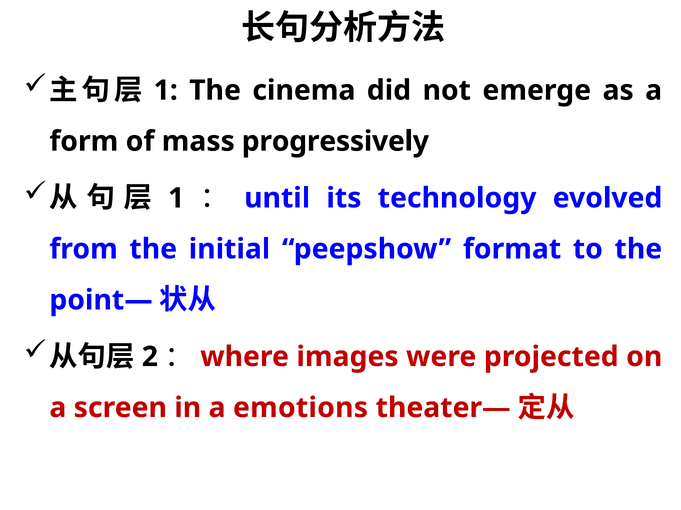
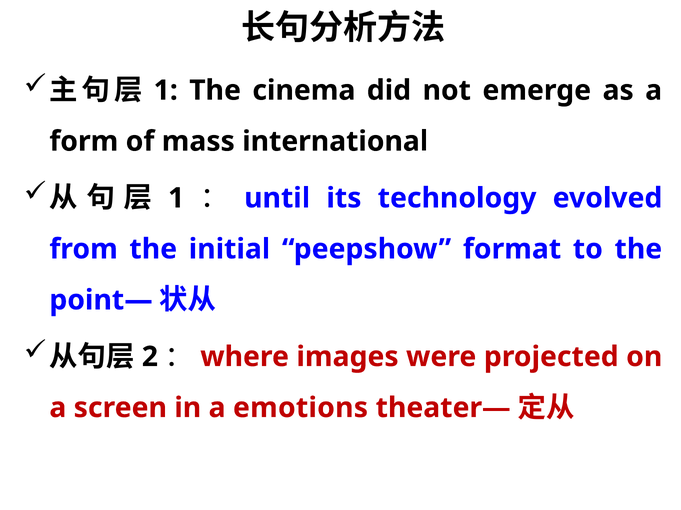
progressively: progressively -> international
